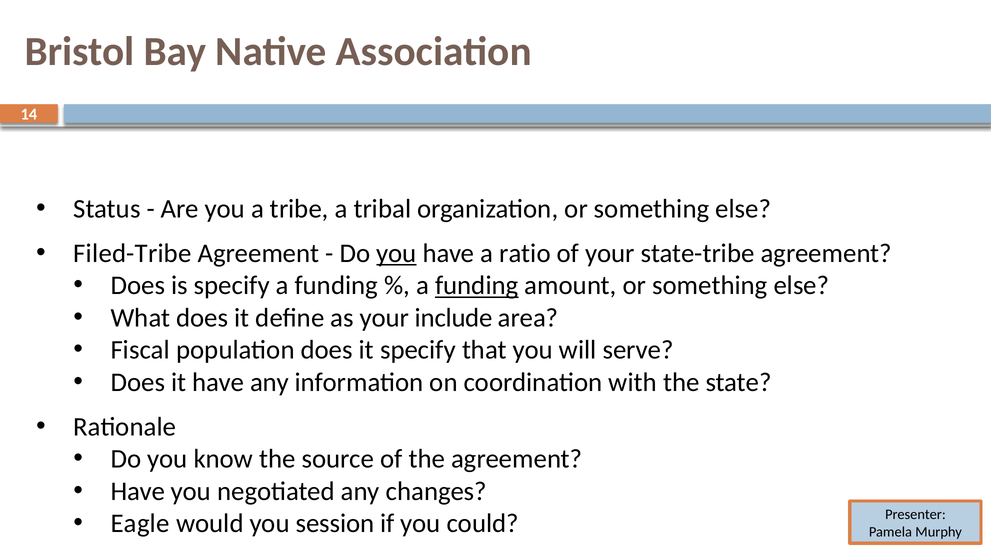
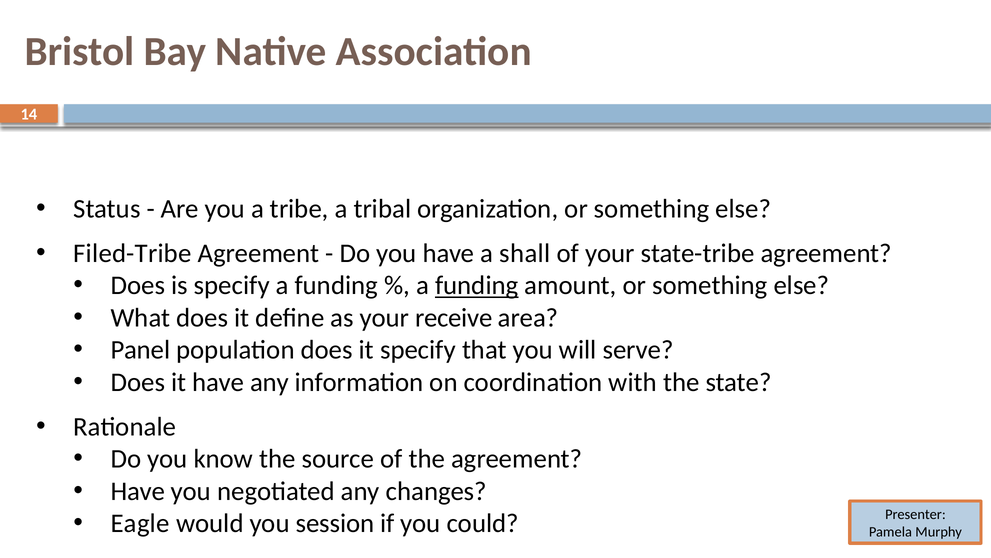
you at (396, 253) underline: present -> none
ratio: ratio -> shall
include: include -> receive
Fiscal: Fiscal -> Panel
